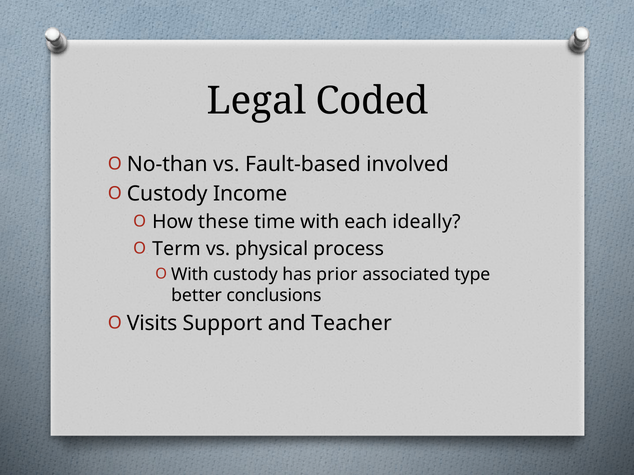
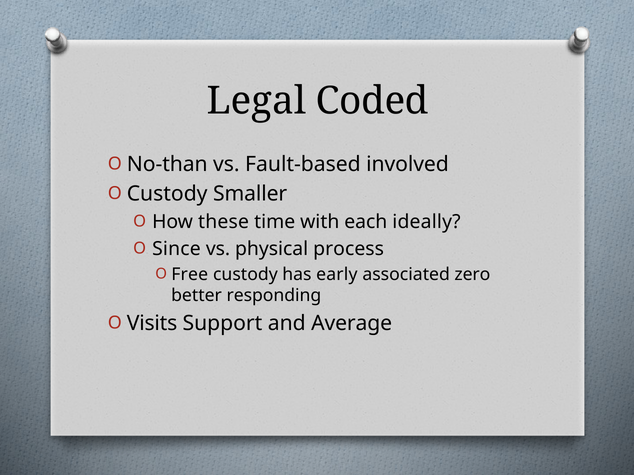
Income: Income -> Smaller
Term: Term -> Since
With at (190, 275): With -> Free
prior: prior -> early
type: type -> zero
conclusions: conclusions -> responding
Teacher: Teacher -> Average
